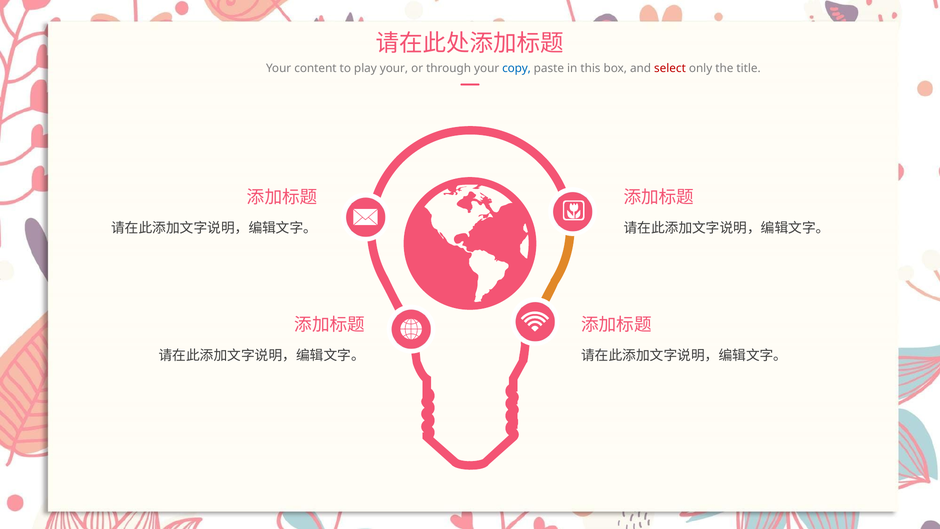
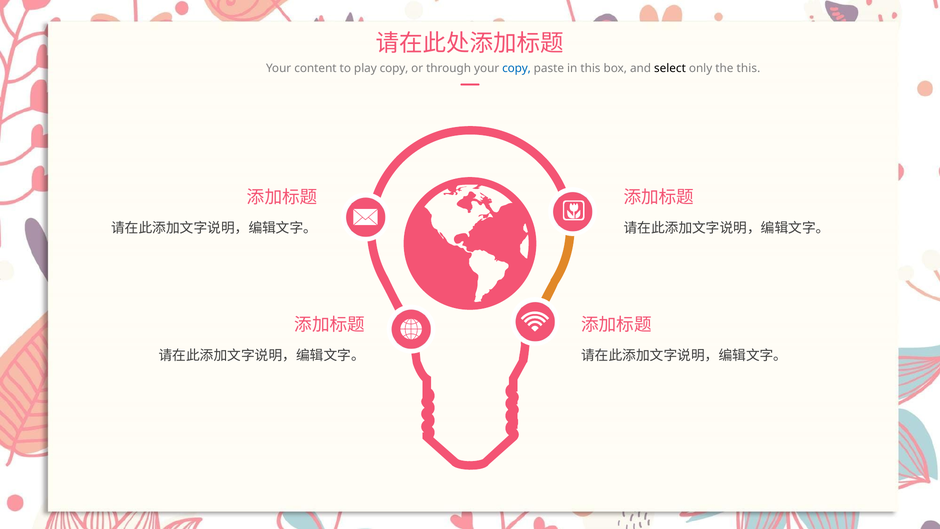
play your: your -> copy
select colour: red -> black
the title: title -> this
